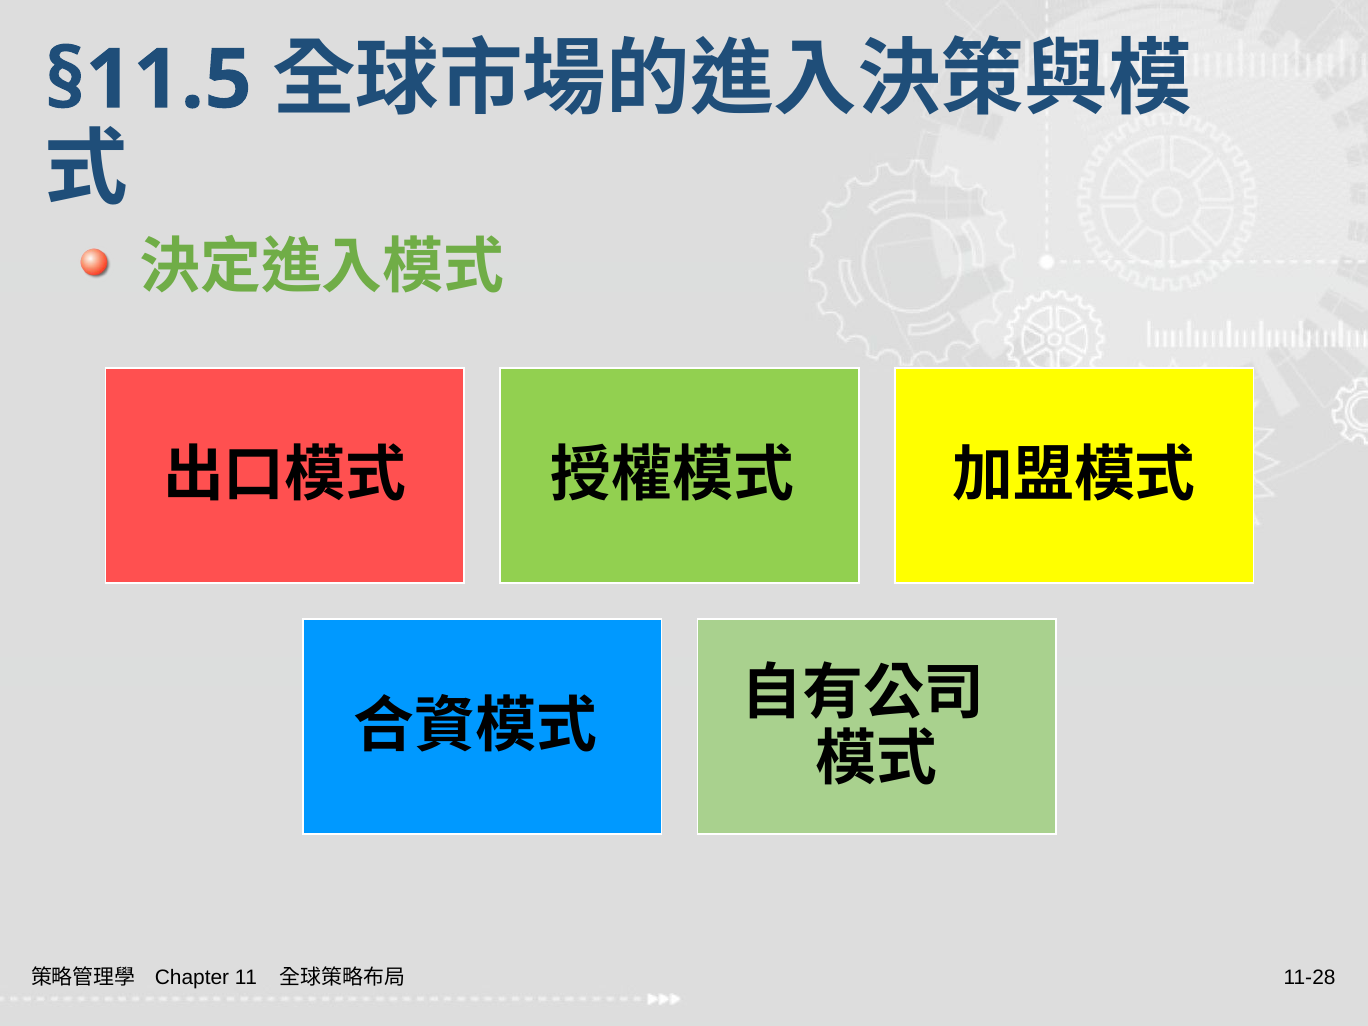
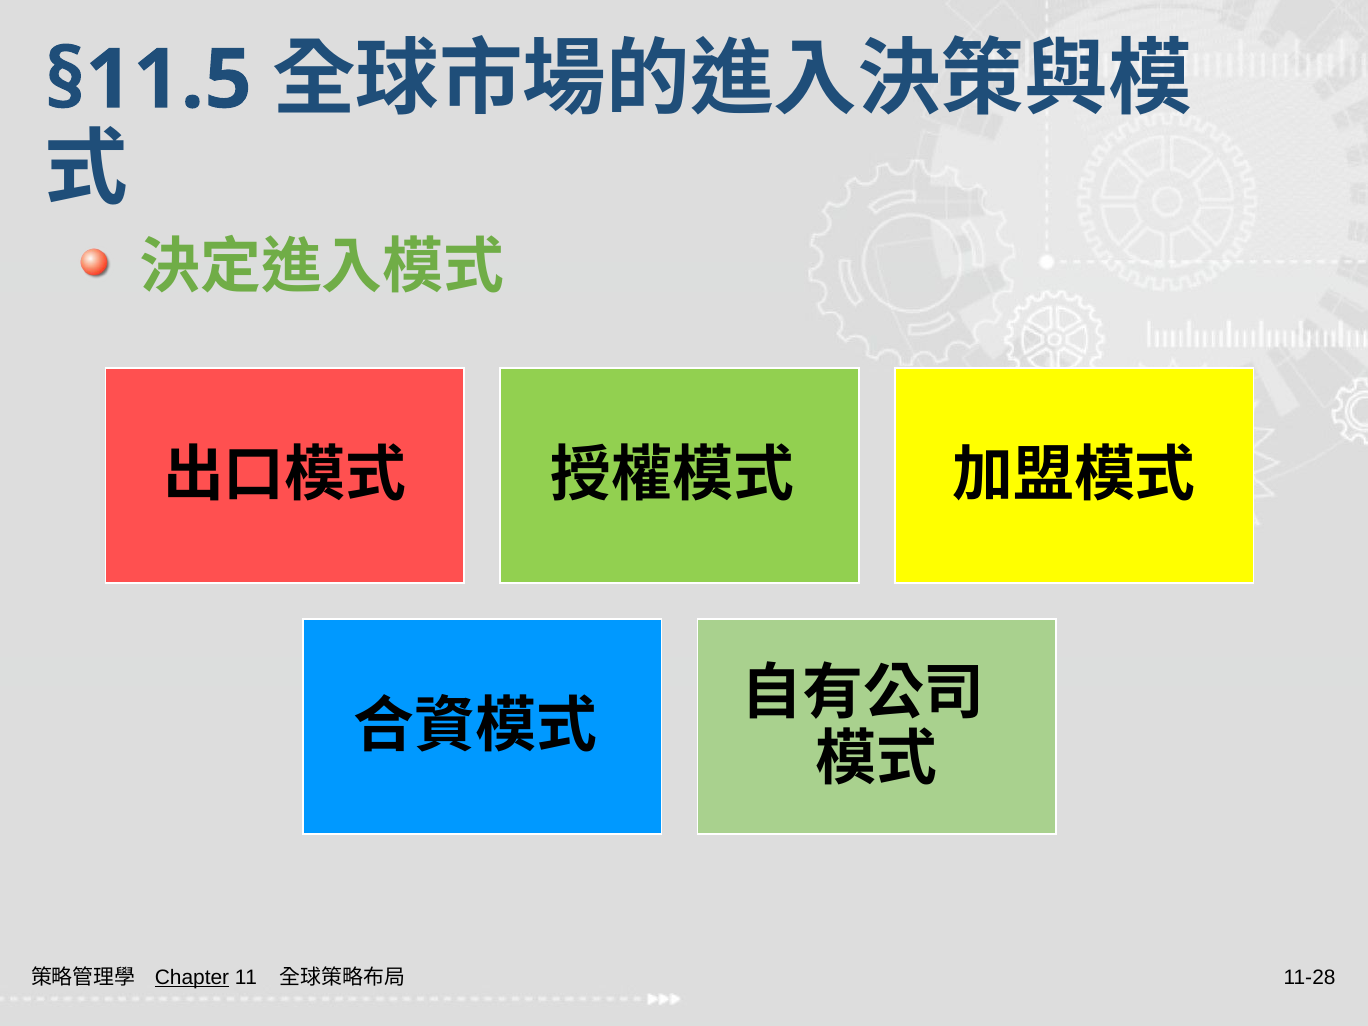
Chapter underline: none -> present
